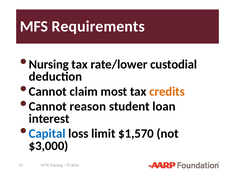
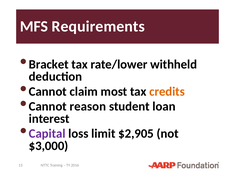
Nursing: Nursing -> Bracket
custodial: custodial -> withheld
Capital colour: blue -> purple
$1,570: $1,570 -> $2,905
